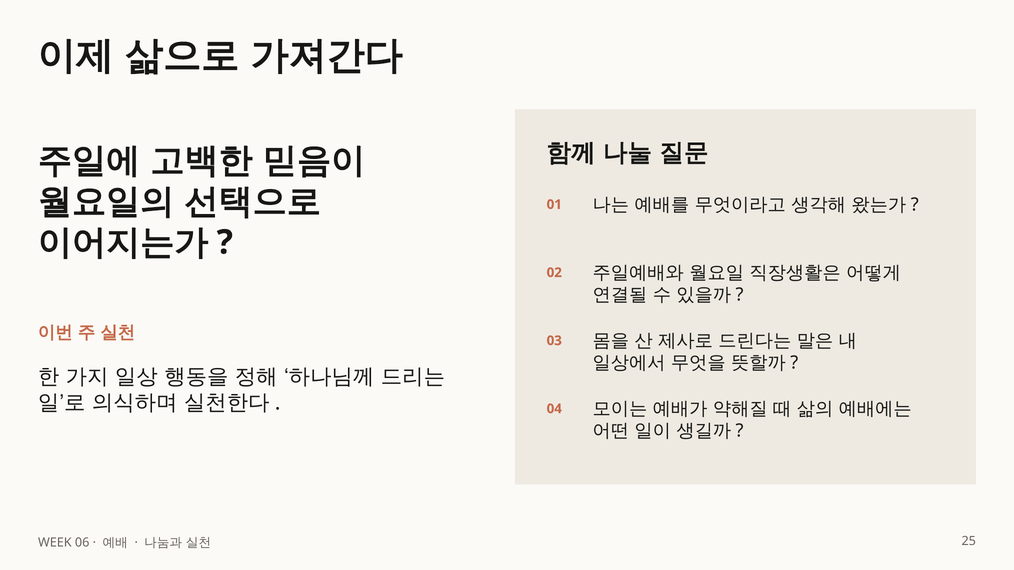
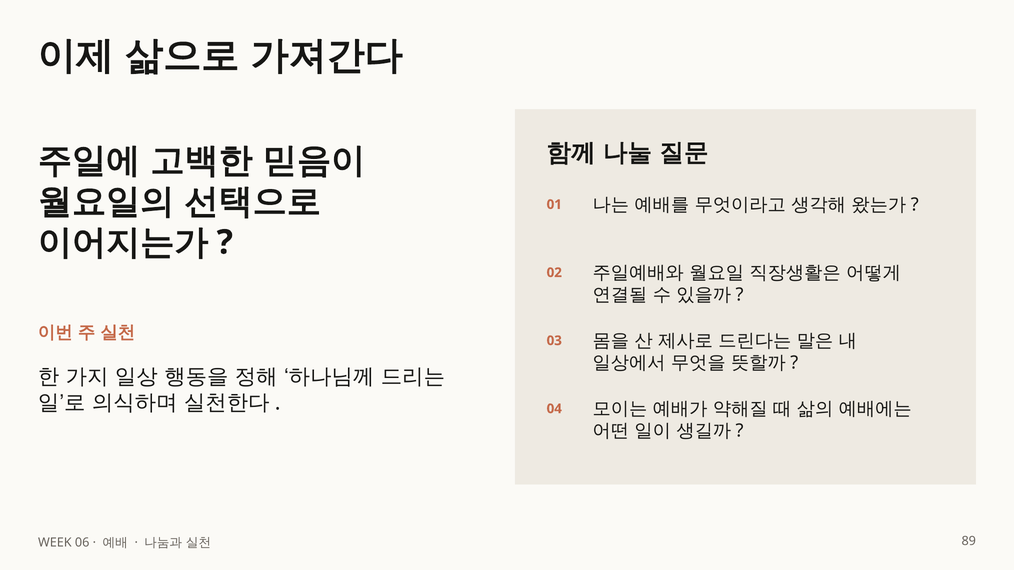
25: 25 -> 89
